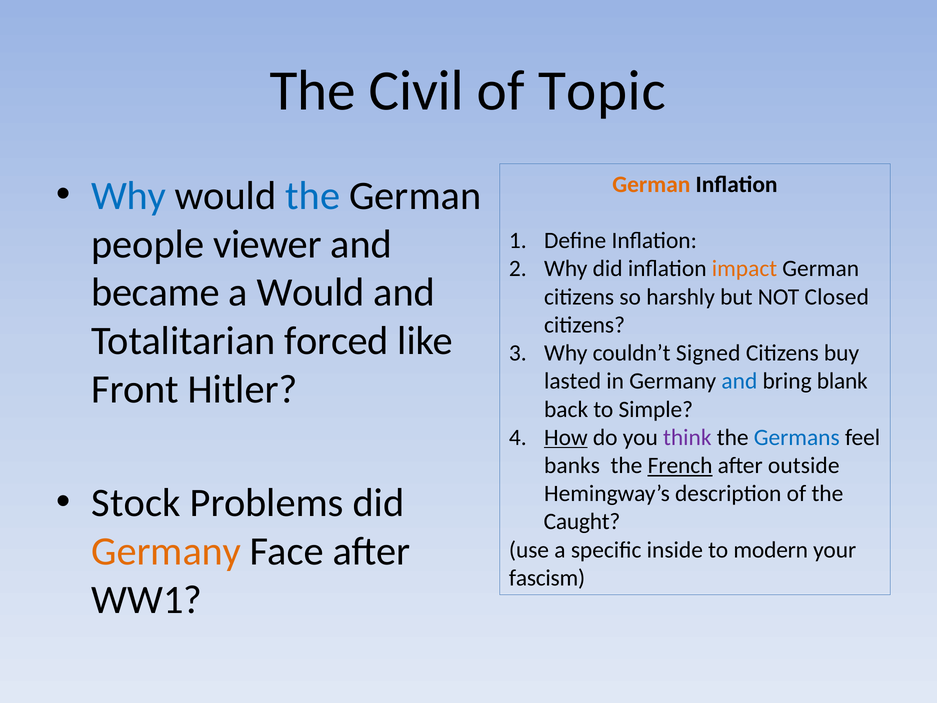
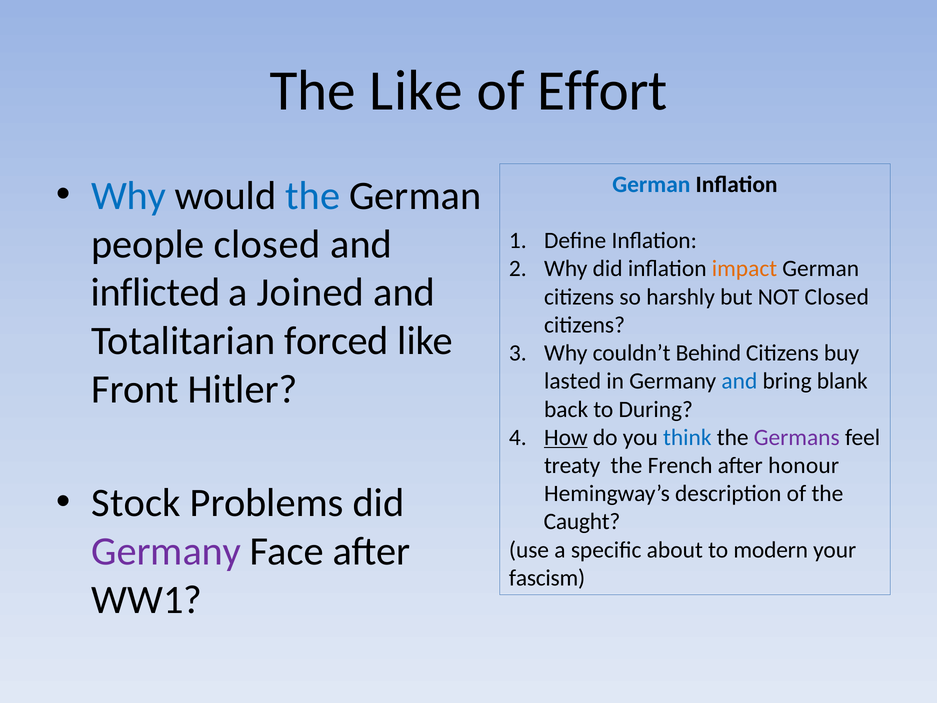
The Civil: Civil -> Like
Topic: Topic -> Effort
German at (651, 184) colour: orange -> blue
people viewer: viewer -> closed
became: became -> inflicted
a Would: Would -> Joined
Signed: Signed -> Behind
Simple: Simple -> During
think colour: purple -> blue
Germans colour: blue -> purple
banks: banks -> treaty
French underline: present -> none
outside: outside -> honour
Germany at (166, 551) colour: orange -> purple
inside: inside -> about
